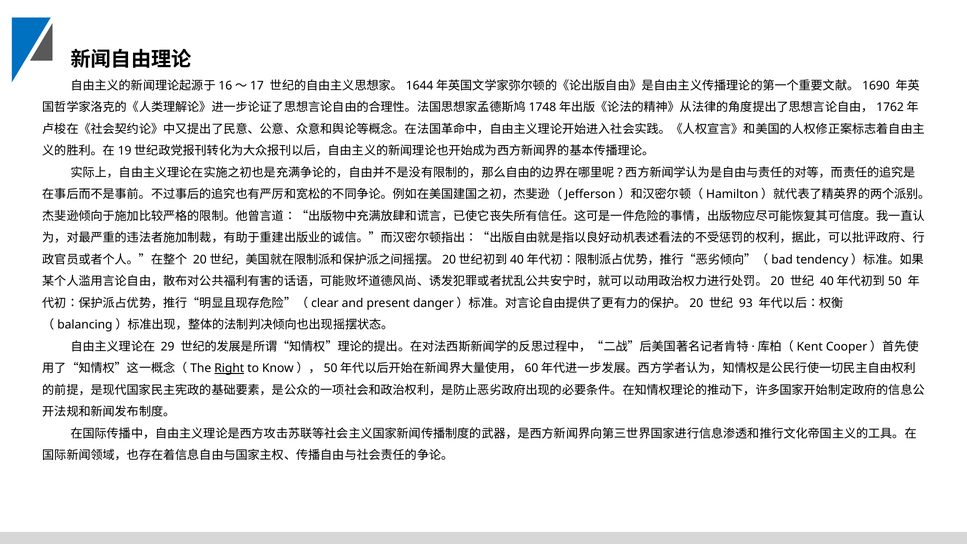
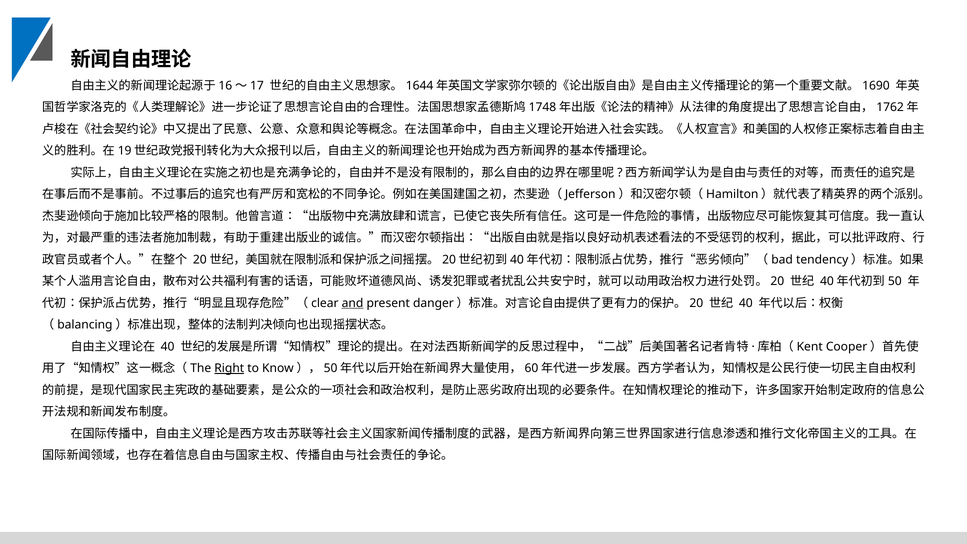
and underline: none -> present
93 at (746, 303): 93 -> 40
29 at (168, 347): 29 -> 40
